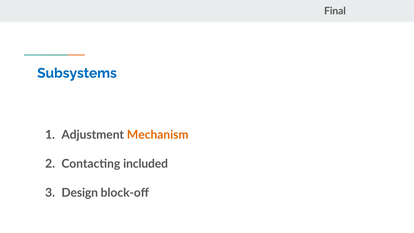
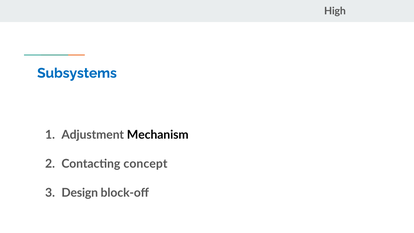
Final: Final -> High
Mechanism colour: orange -> black
included: included -> concept
